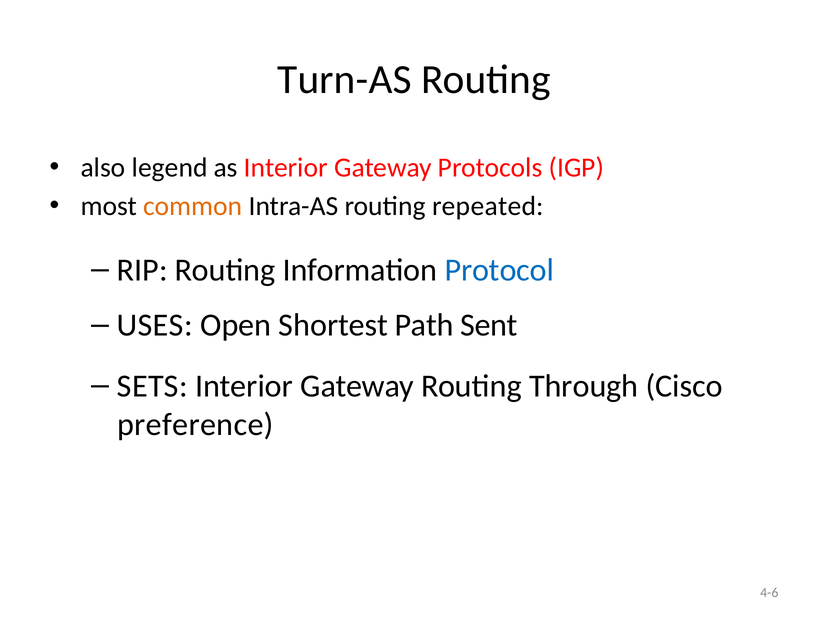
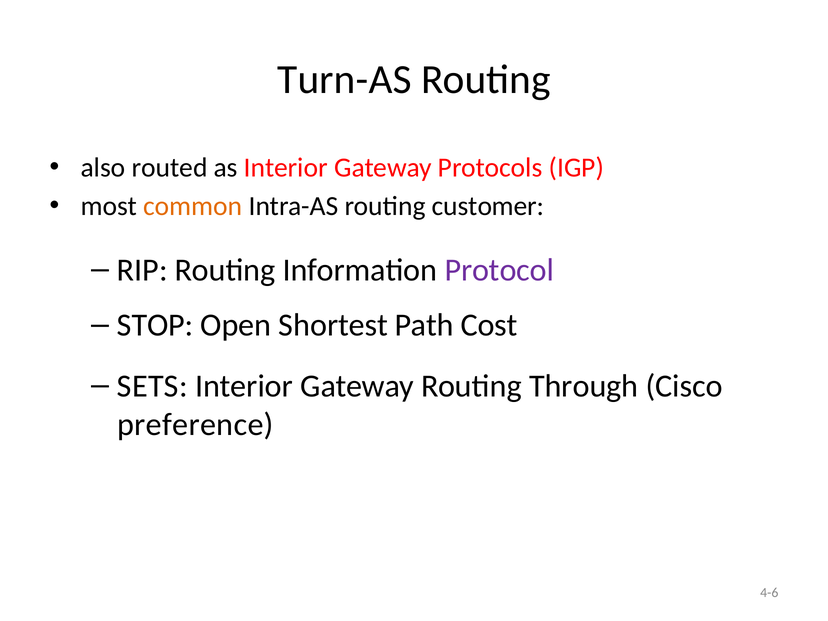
legend: legend -> routed
repeated: repeated -> customer
Protocol colour: blue -> purple
USES: USES -> STOP
Sent: Sent -> Cost
